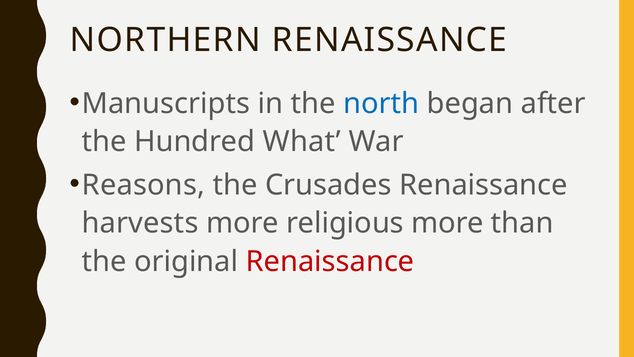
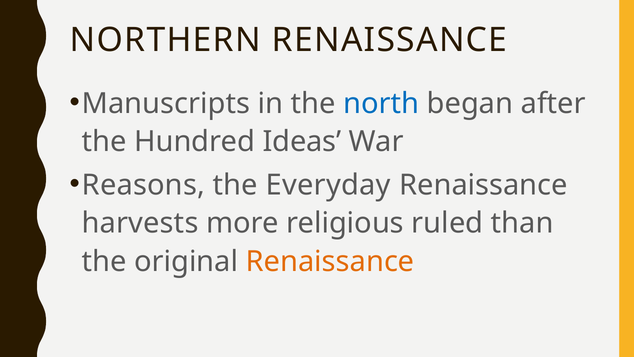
What: What -> Ideas
Crusades: Crusades -> Everyday
religious more: more -> ruled
Renaissance at (330, 262) colour: red -> orange
